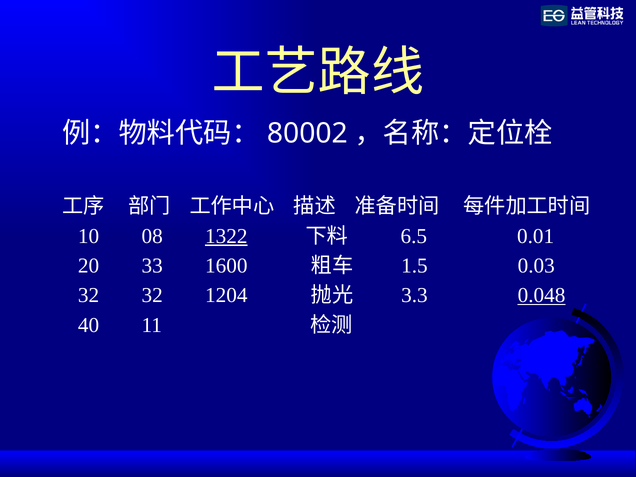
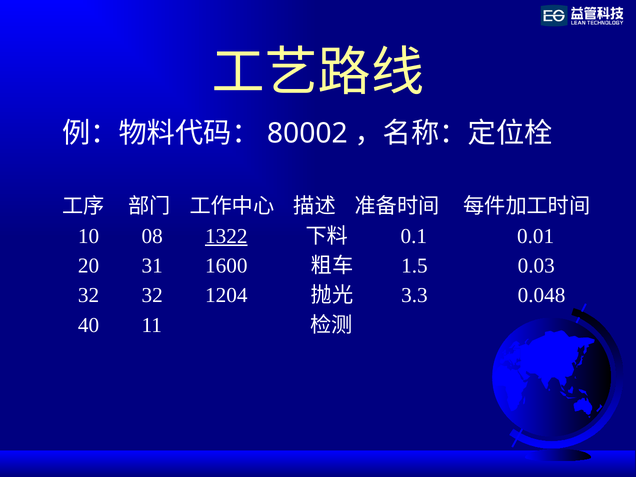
6.5: 6.5 -> 0.1
33: 33 -> 31
0.048 underline: present -> none
